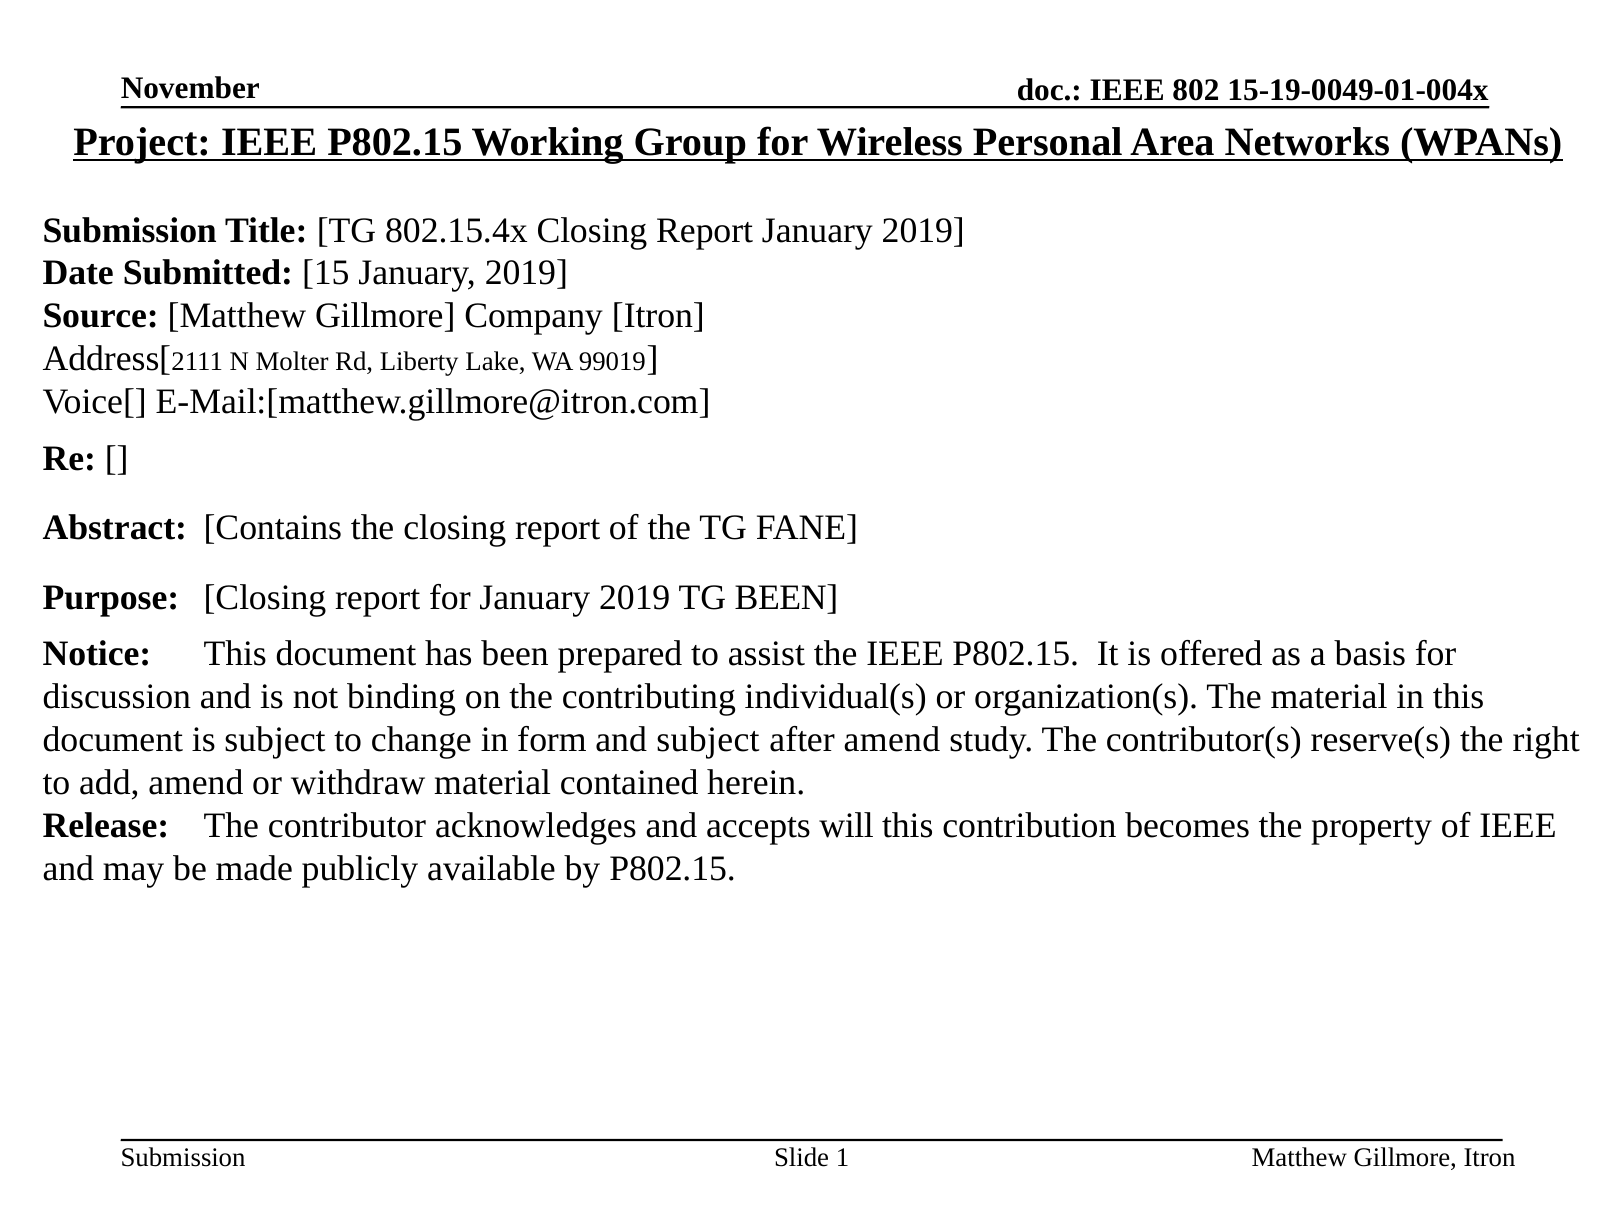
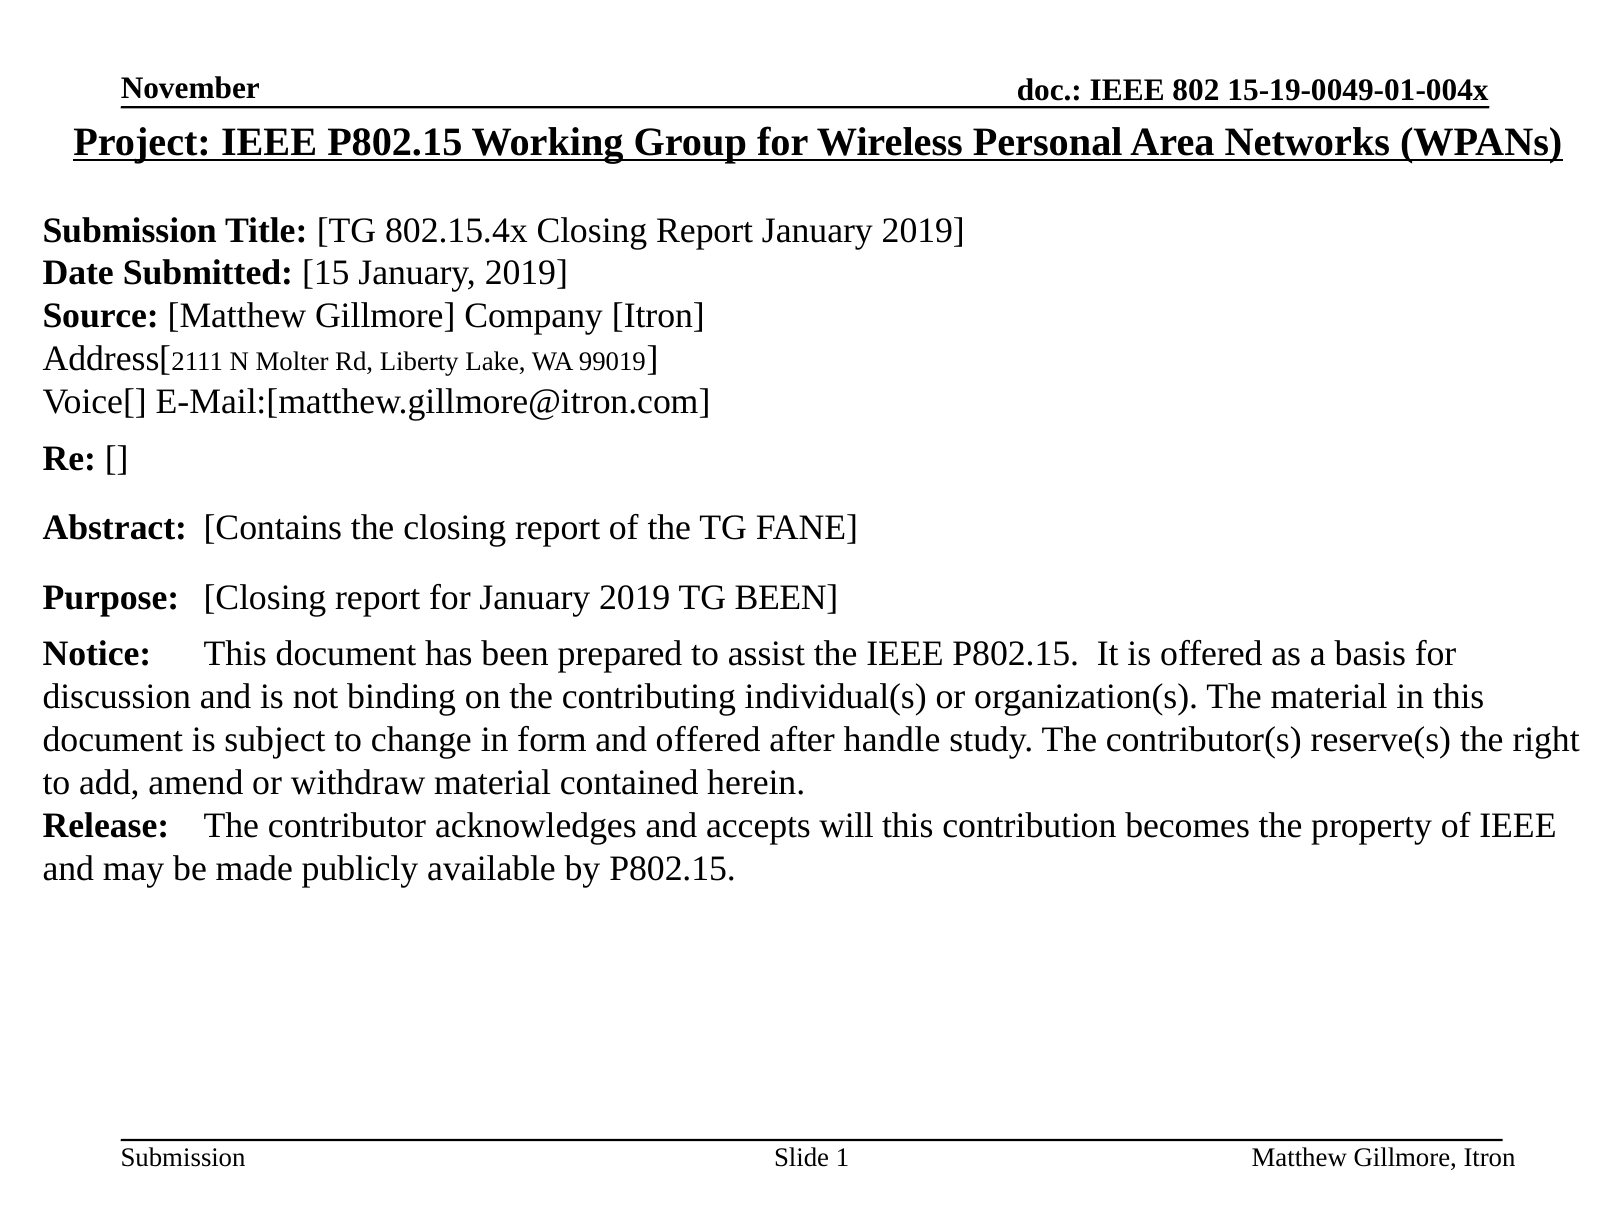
and subject: subject -> offered
after amend: amend -> handle
